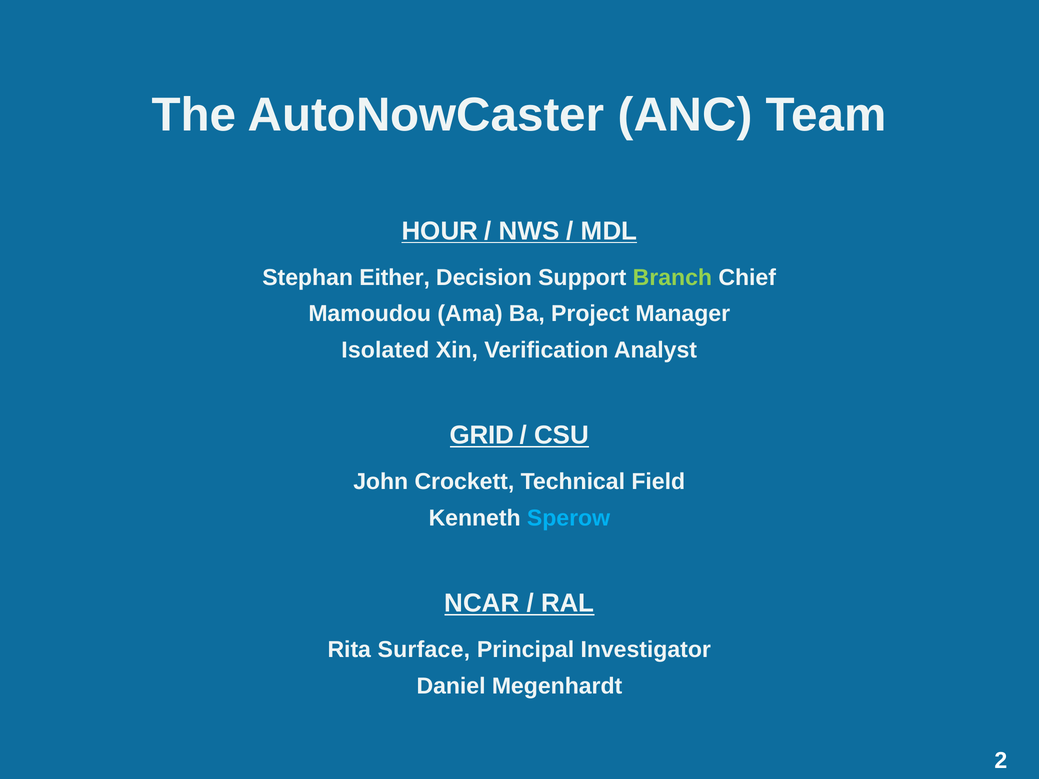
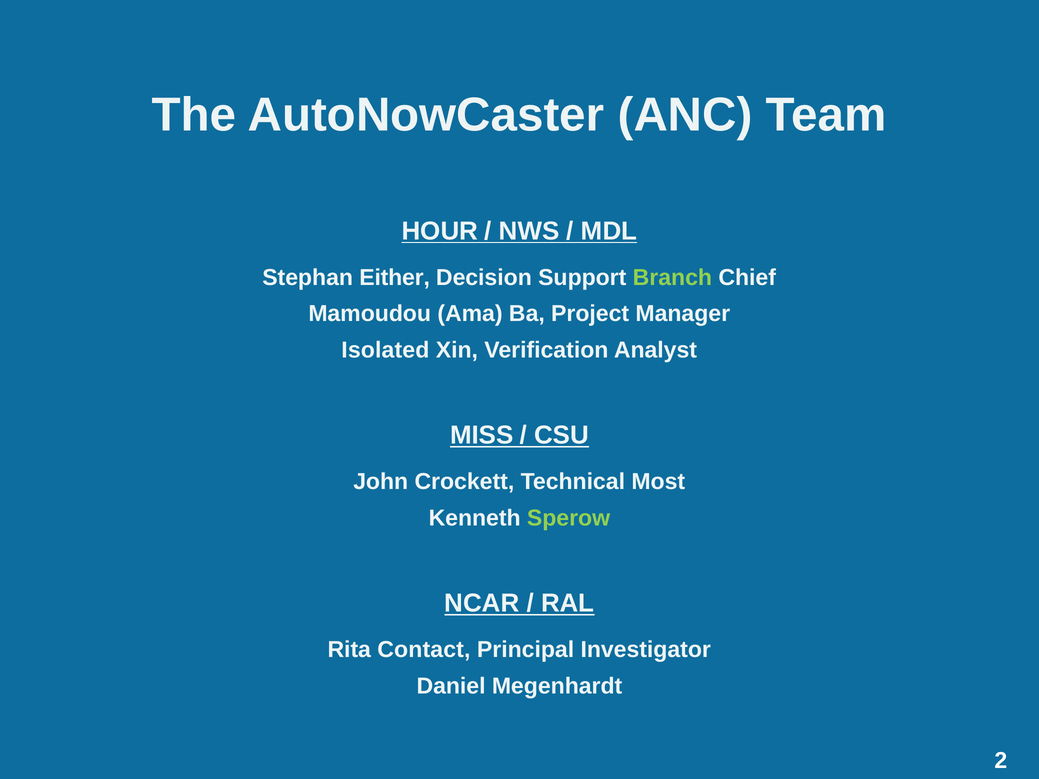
GRID: GRID -> MISS
Field: Field -> Most
Sperow colour: light blue -> light green
Surface: Surface -> Contact
